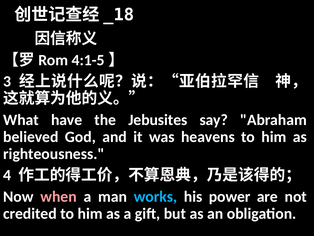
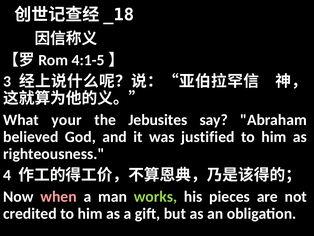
have: have -> your
heavens: heavens -> justified
works colour: light blue -> light green
power: power -> pieces
